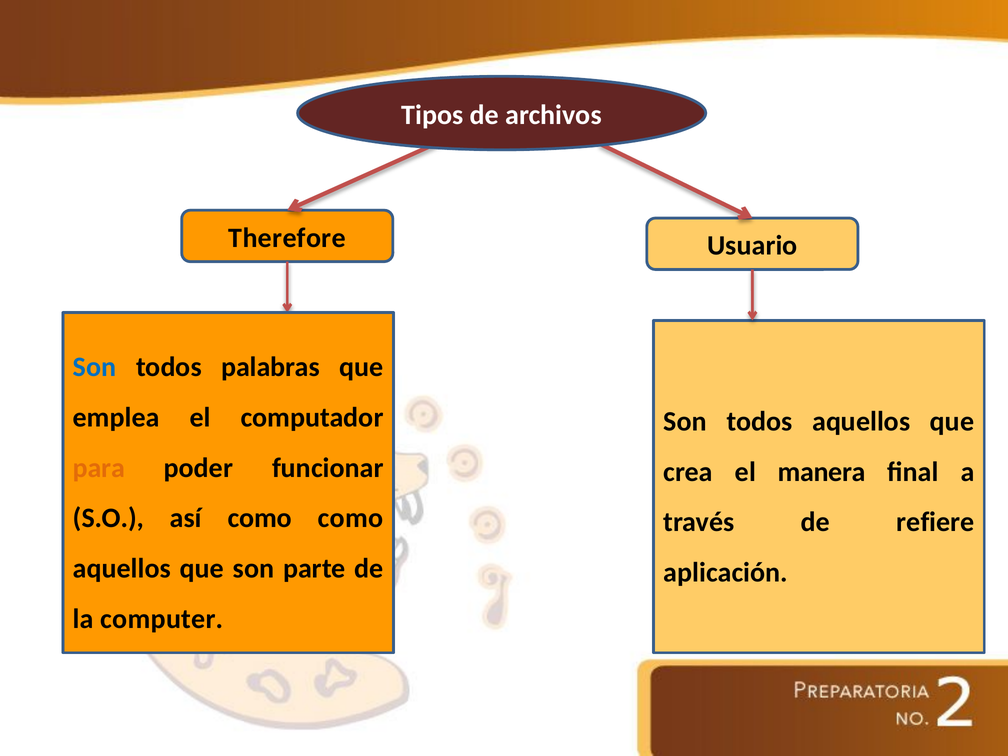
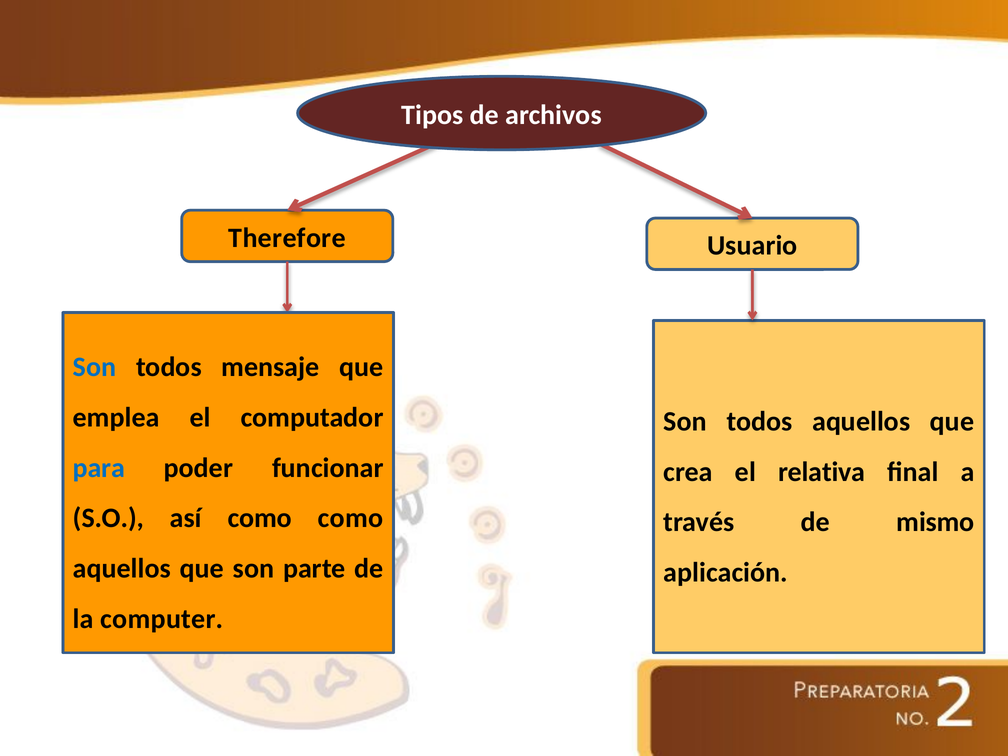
palabras: palabras -> mensaje
para colour: orange -> blue
manera: manera -> relativa
refiere: refiere -> mismo
